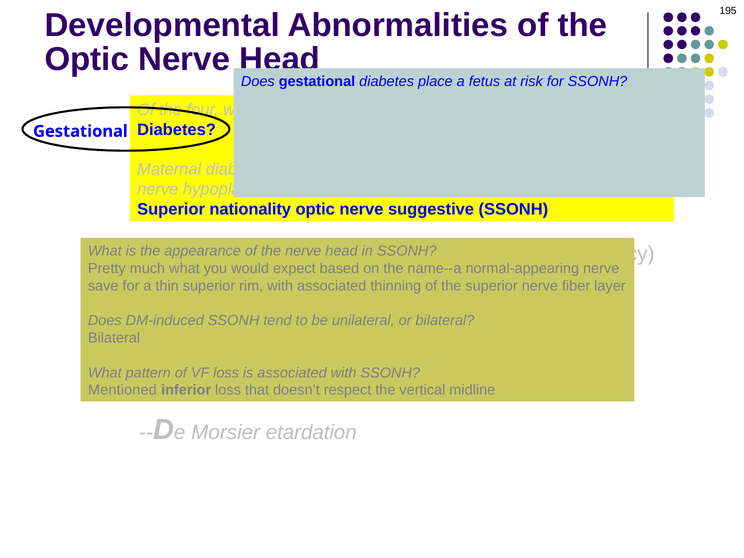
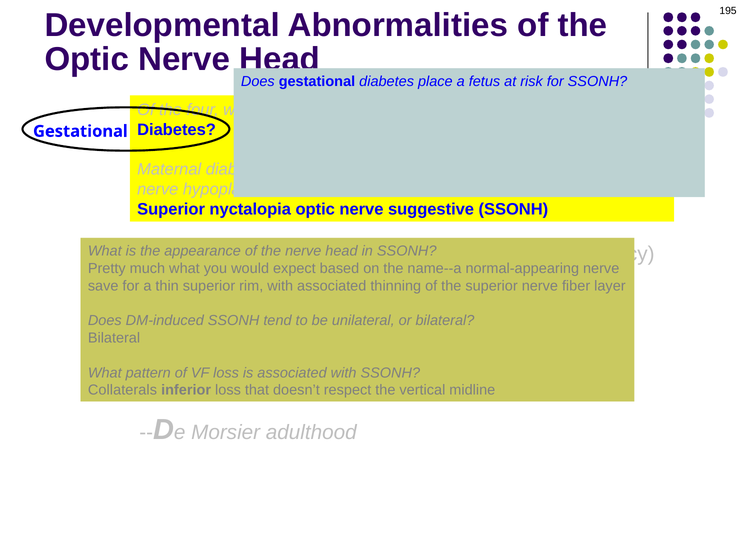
nationality: nationality -> nyctalopia
Mentioned at (122, 390): Mentioned -> Collaterals
etardation: etardation -> adulthood
